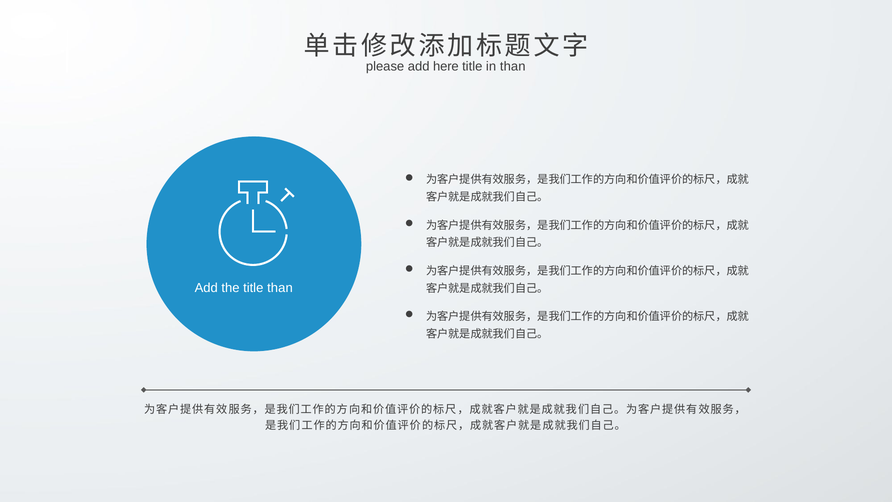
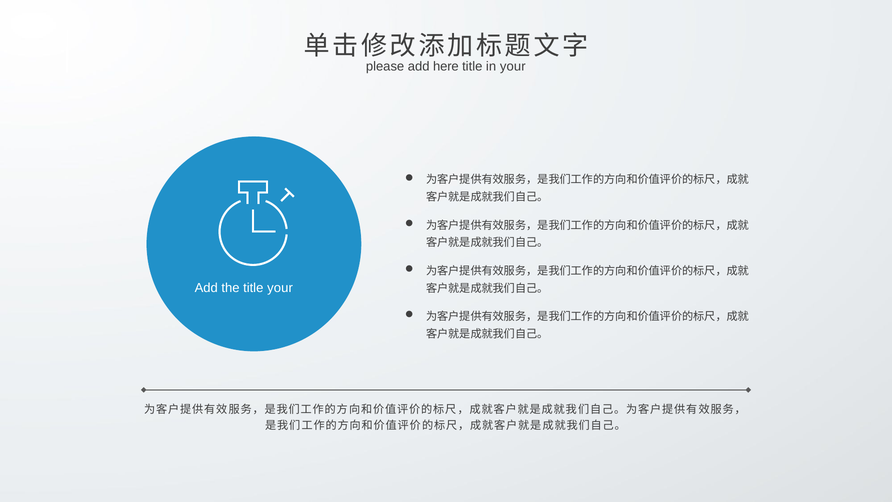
in than: than -> your
title than: than -> your
